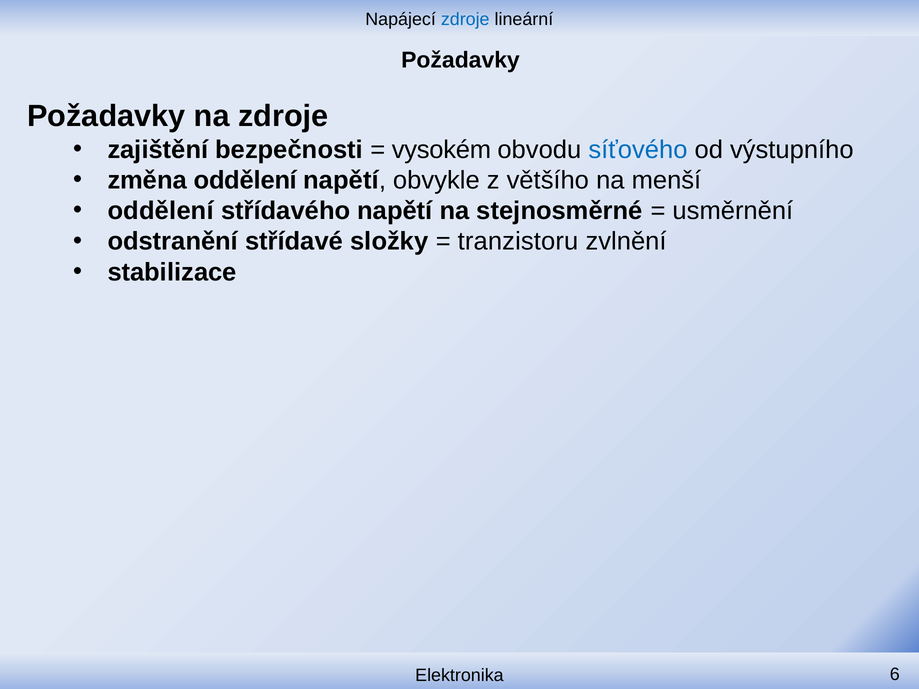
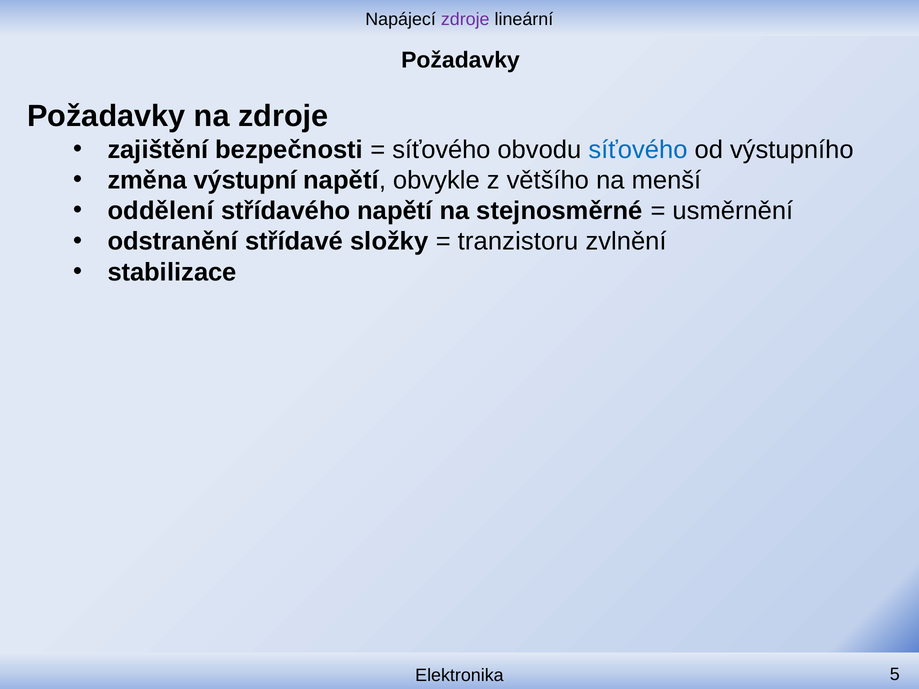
zdroje at (465, 19) colour: blue -> purple
vysokém at (441, 150): vysokém -> síťového
změna oddělení: oddělení -> výstupní
6: 6 -> 5
